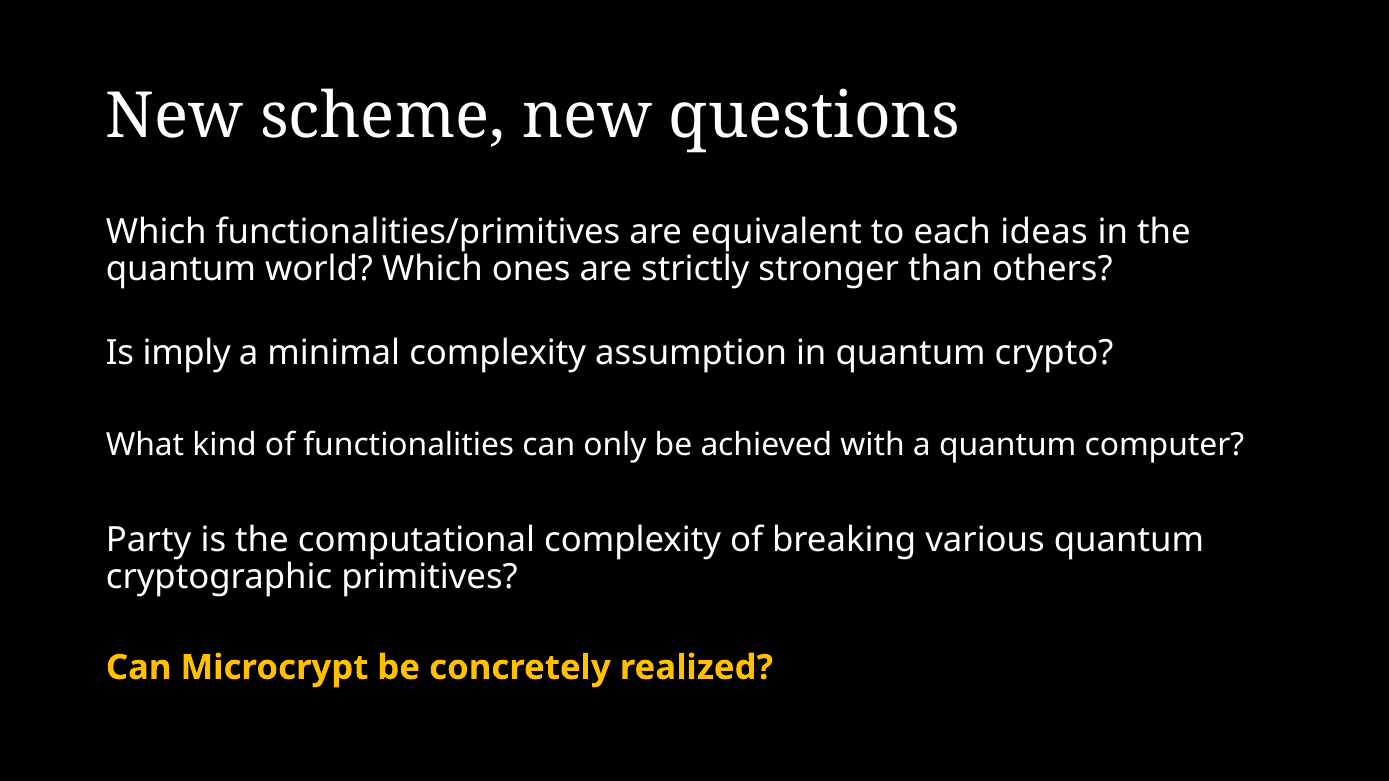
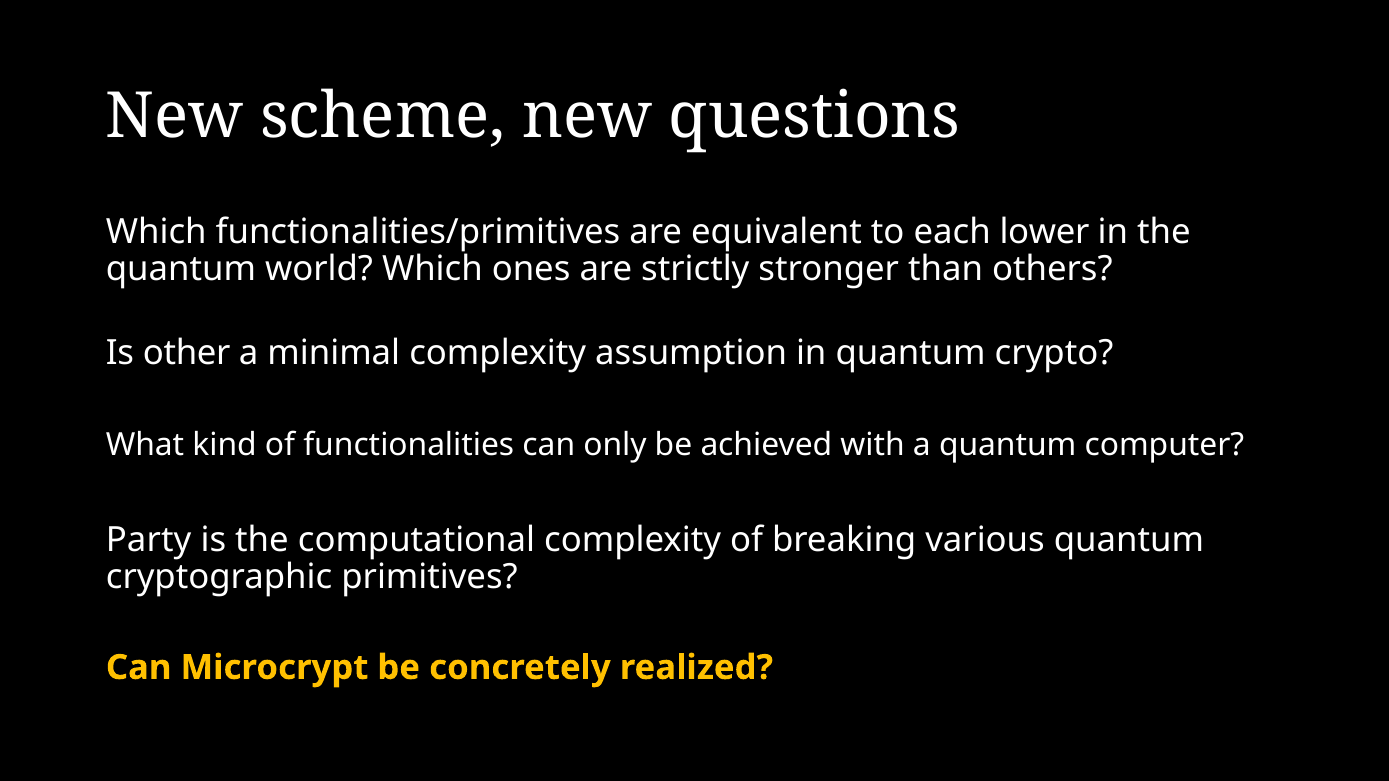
ideas: ideas -> lower
imply: imply -> other
